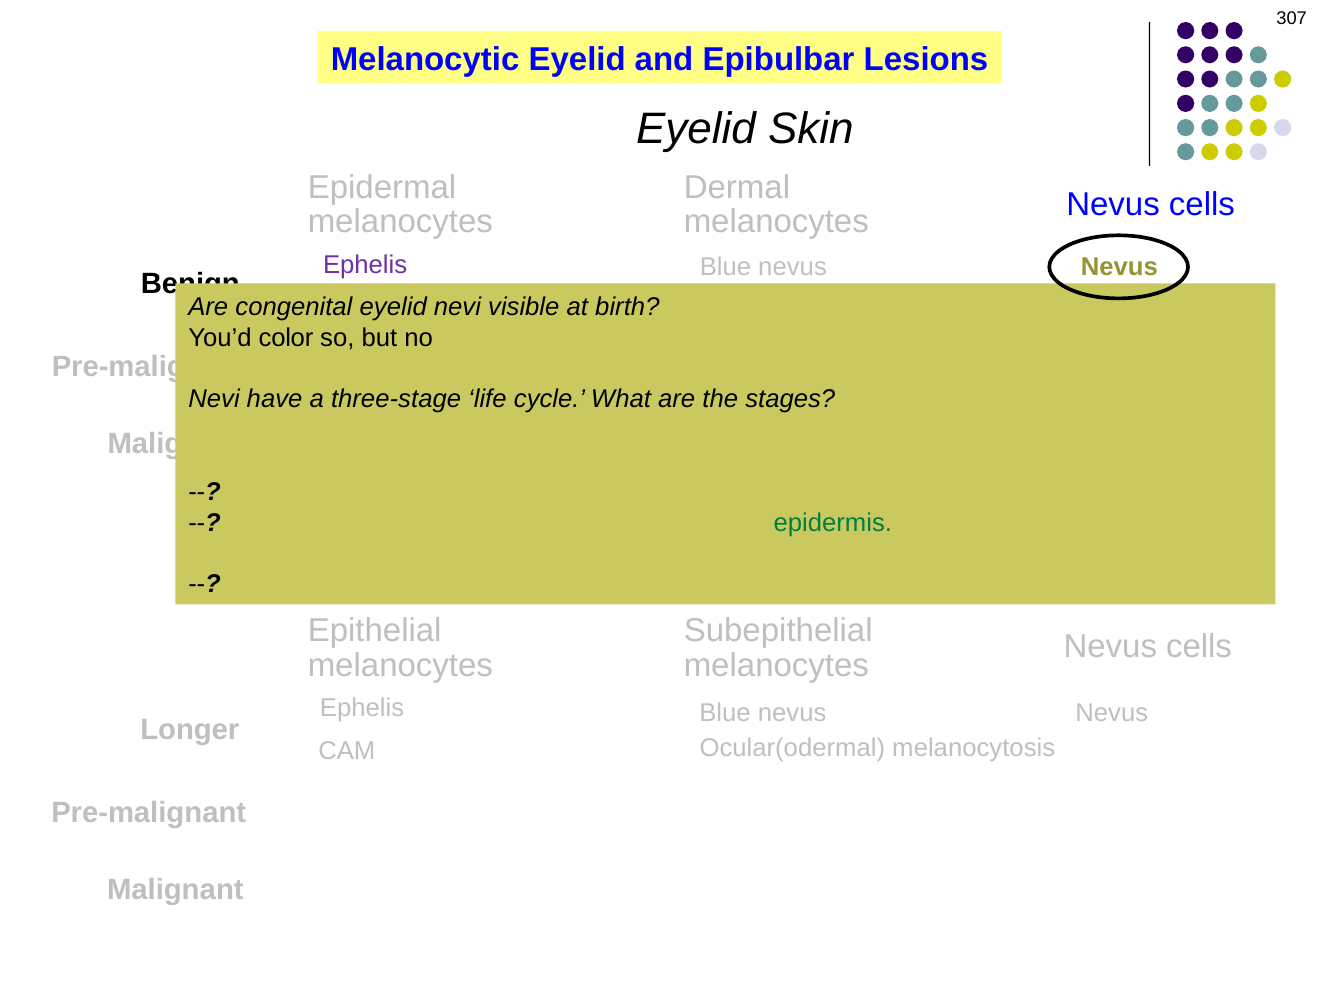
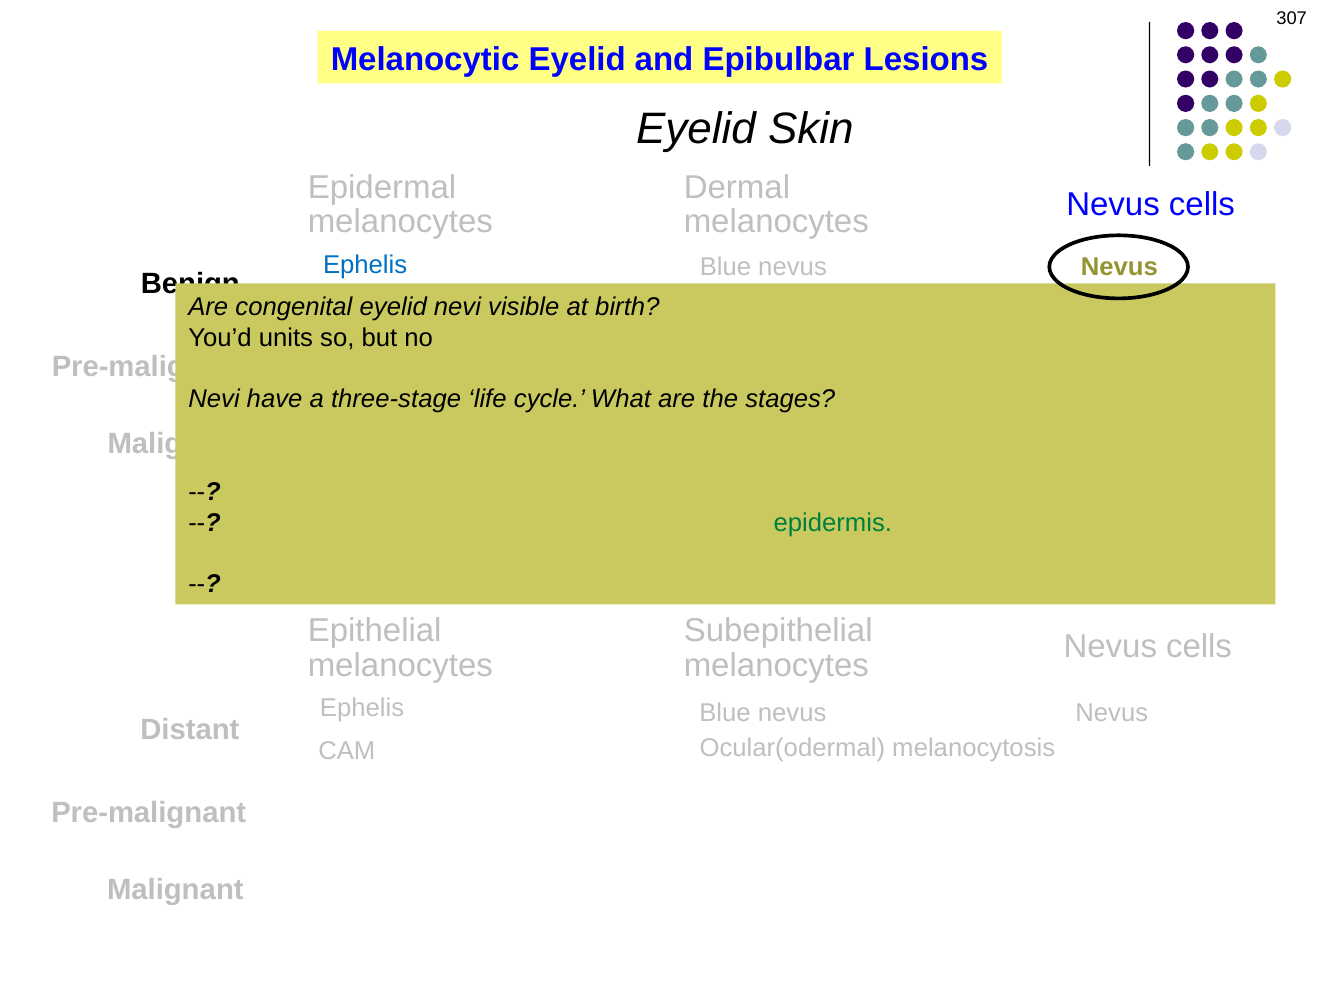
Ephelis at (365, 265) colour: purple -> blue
color: color -> units
Longer: Longer -> Distant
